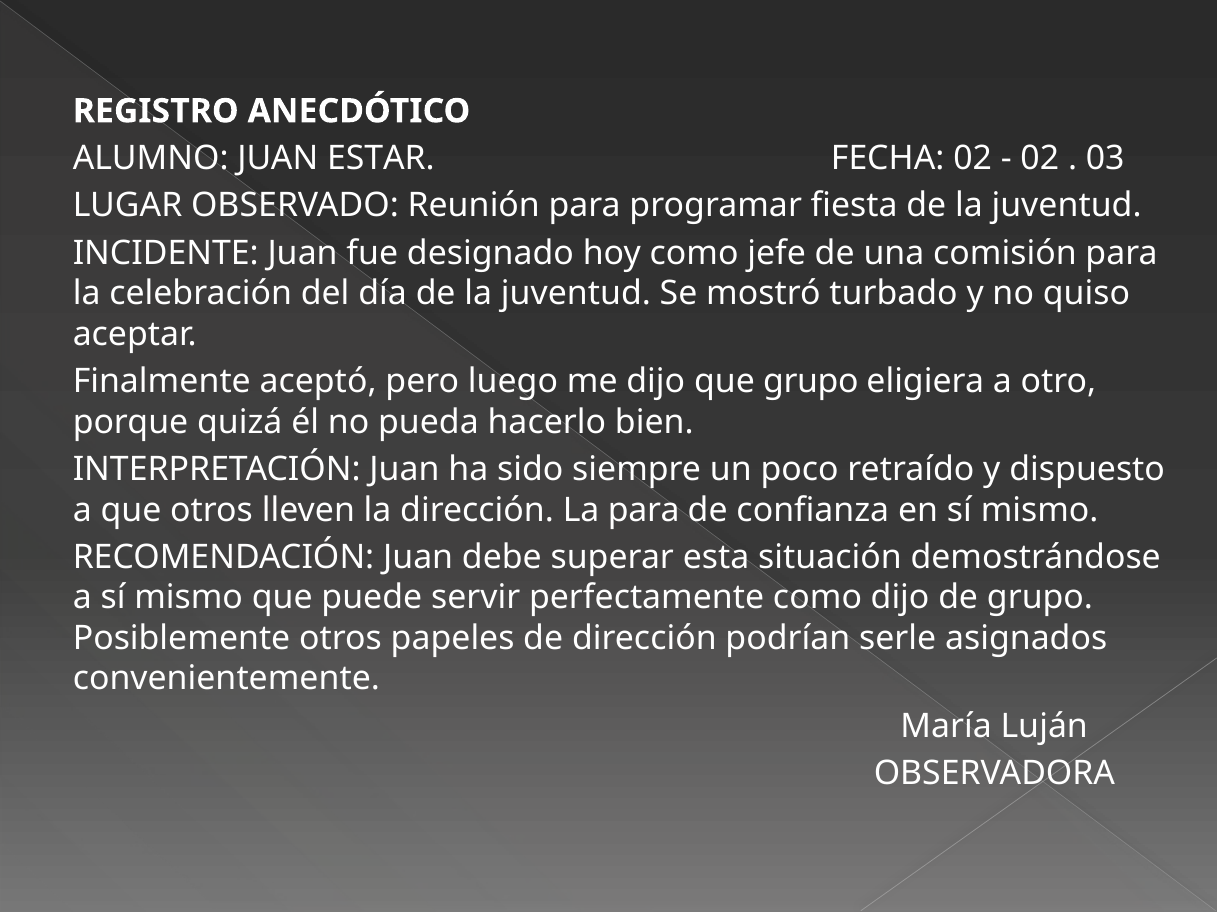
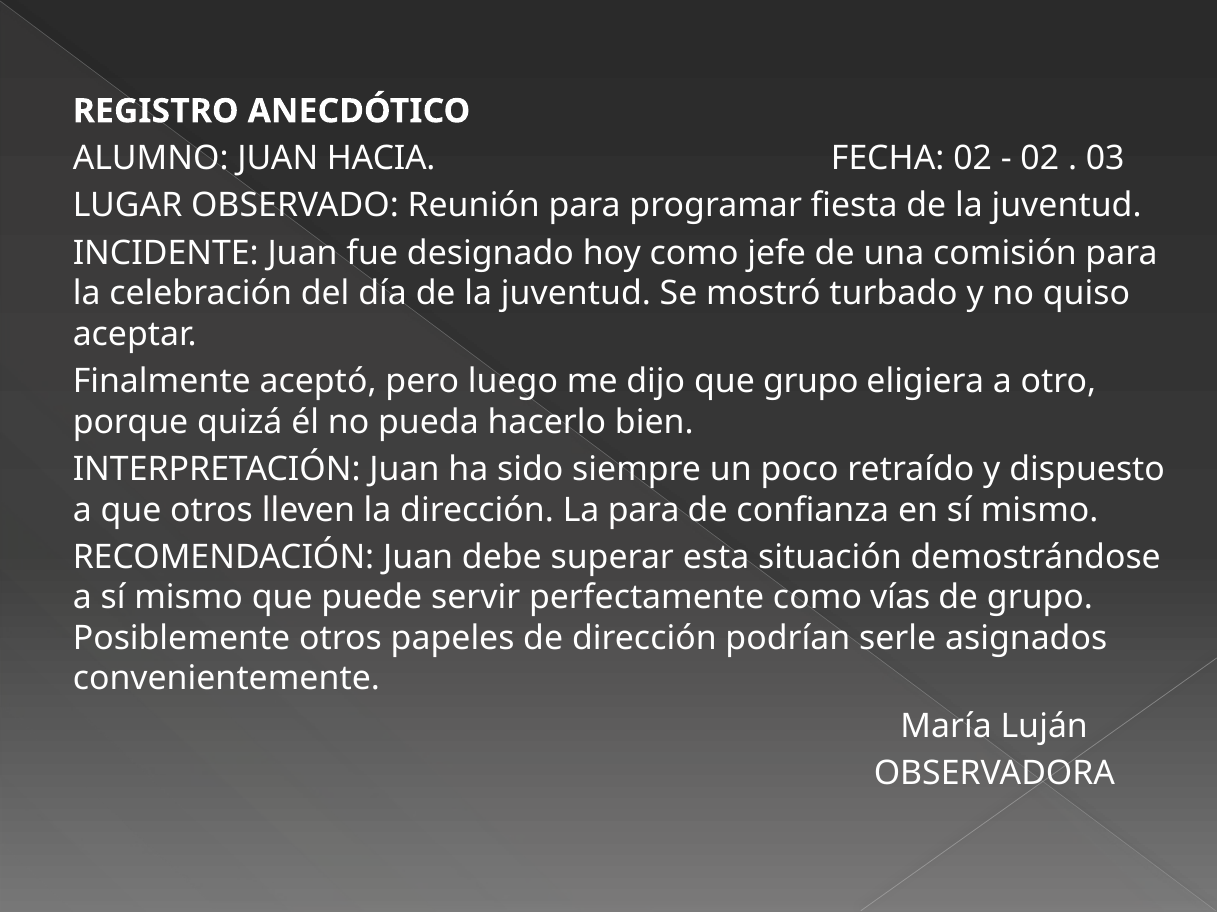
ESTAR: ESTAR -> HACIA
como dijo: dijo -> vías
